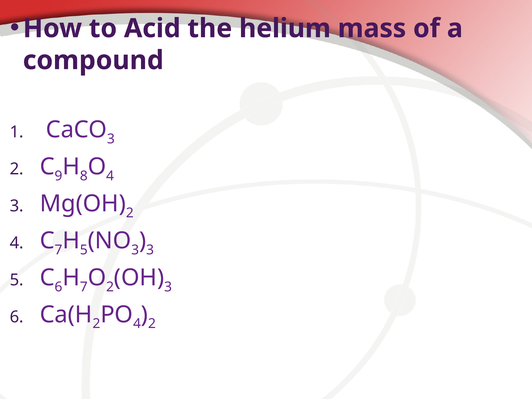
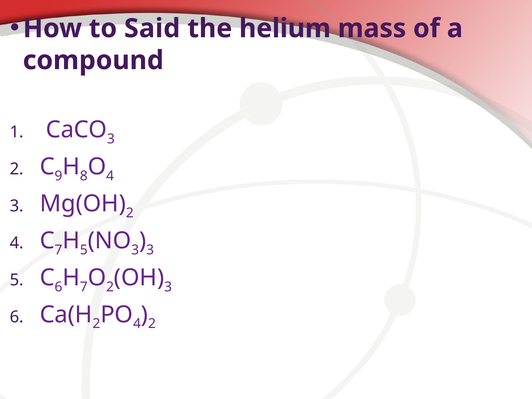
Acid: Acid -> Said
